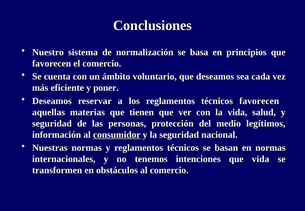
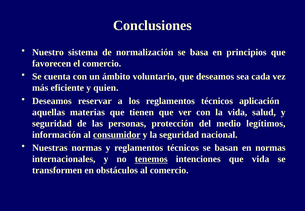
poner: poner -> quien
técnicos favorecen: favorecen -> aplicación
tenemos underline: none -> present
